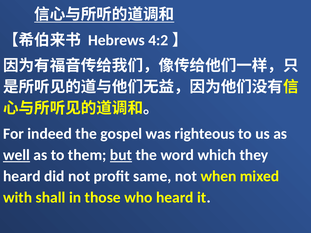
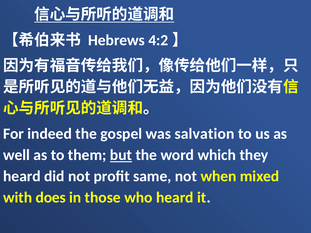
righteous: righteous -> salvation
well underline: present -> none
shall: shall -> does
